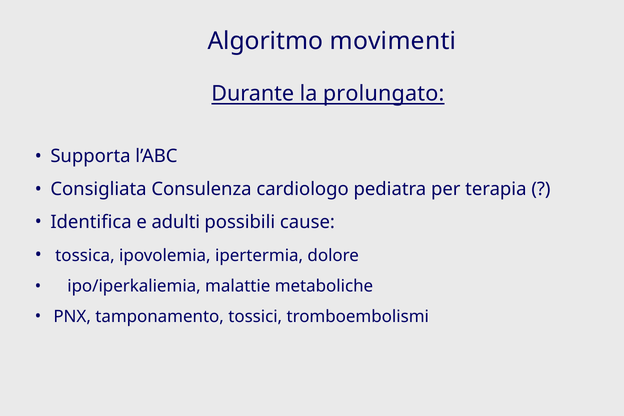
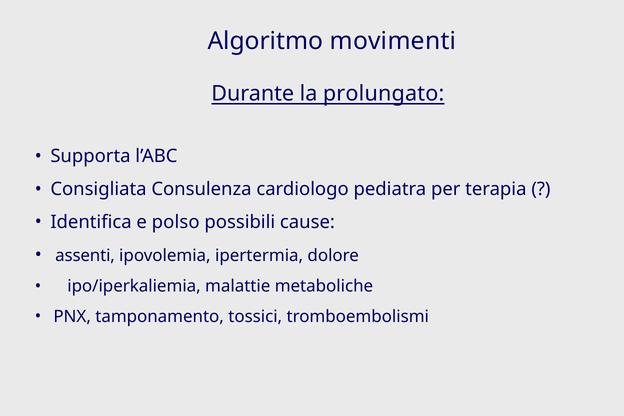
adulti: adulti -> polso
tossica: tossica -> assenti
